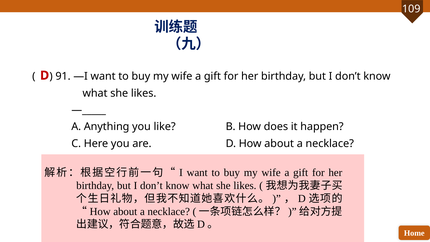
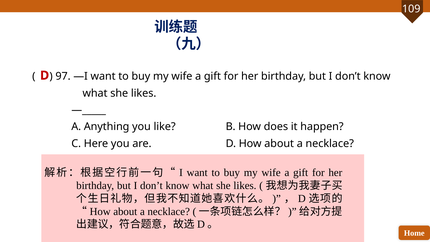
91: 91 -> 97
